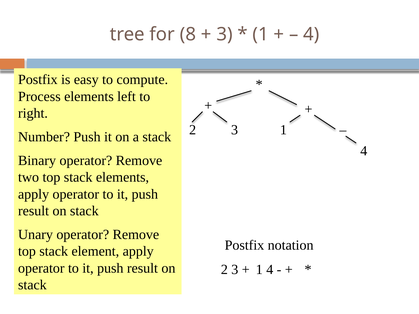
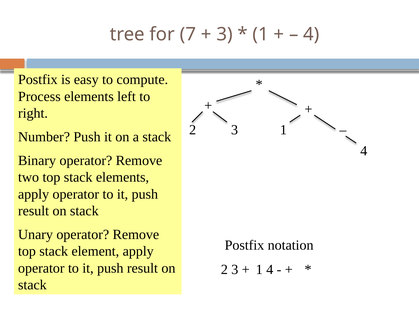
8: 8 -> 7
